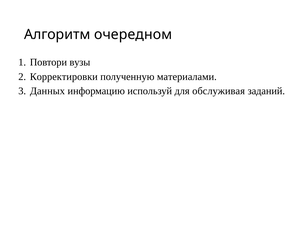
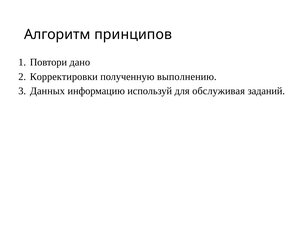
очередном: очередном -> принципов
вузы: вузы -> дано
материалами: материалами -> выполнению
